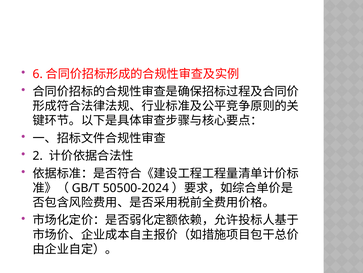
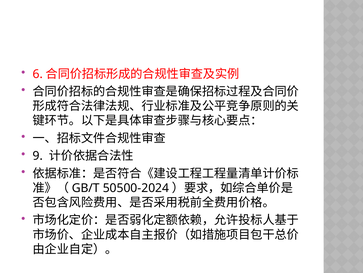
2: 2 -> 9
